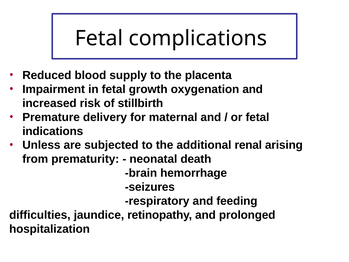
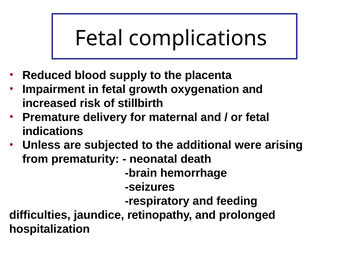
renal: renal -> were
